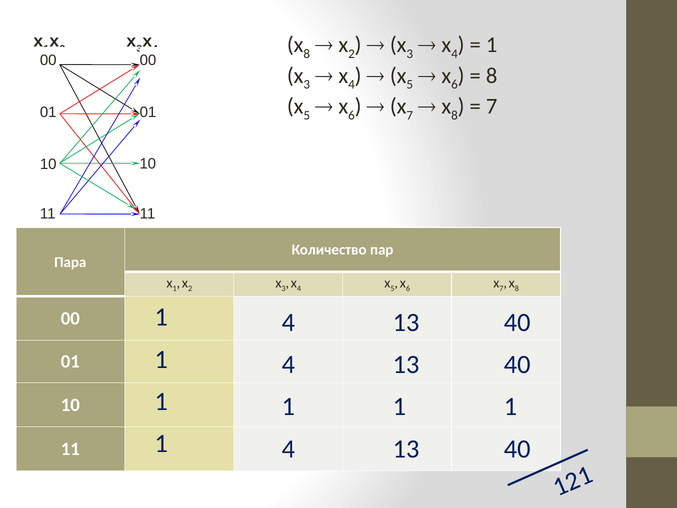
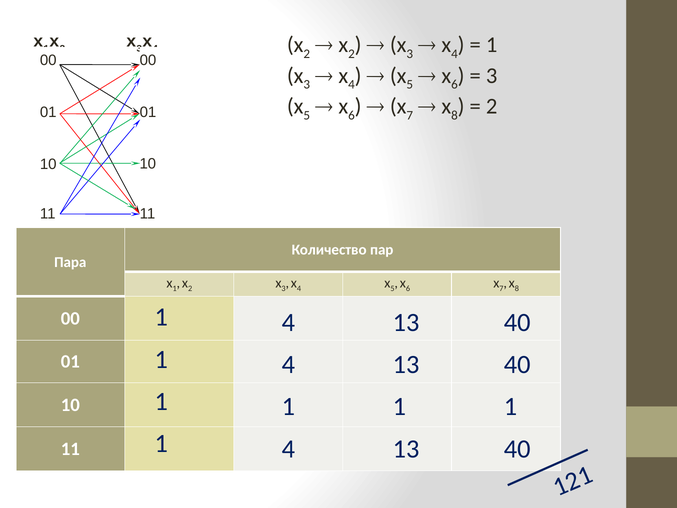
8 at (307, 54): 8 -> 2
8 at (492, 76): 8 -> 3
7 at (492, 106): 7 -> 2
